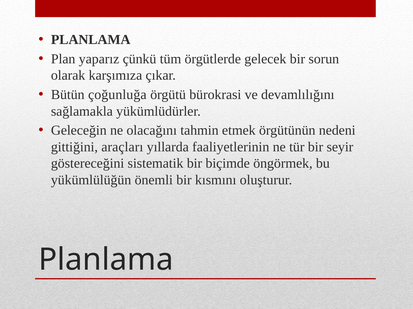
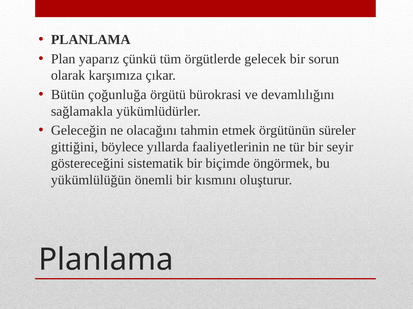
nedeni: nedeni -> süreler
araçları: araçları -> böylece
